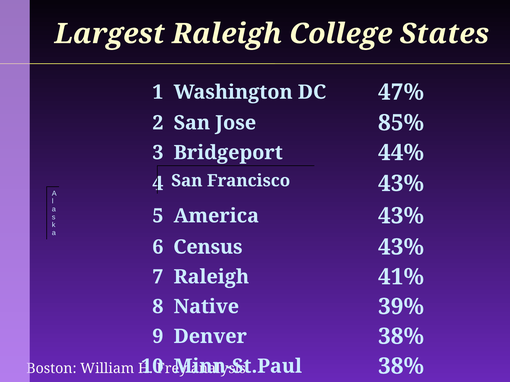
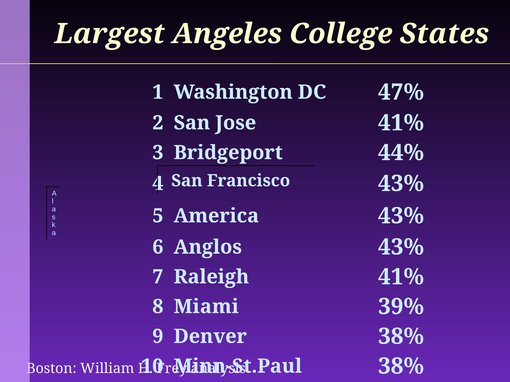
Largest Raleigh: Raleigh -> Angeles
Jose 85%: 85% -> 41%
Census: Census -> Anglos
Native: Native -> Miami
